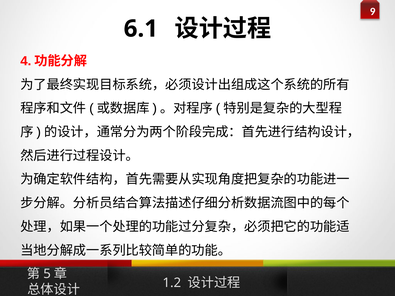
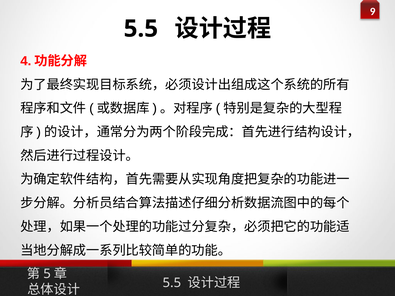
6.1 at (141, 29): 6.1 -> 5.5
1.2 at (172, 283): 1.2 -> 5.5
